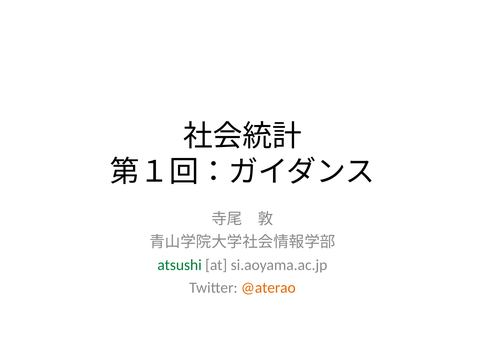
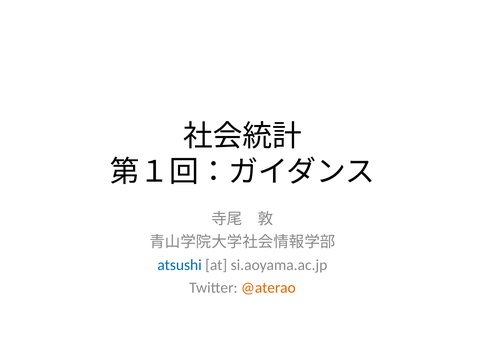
atsushi colour: green -> blue
